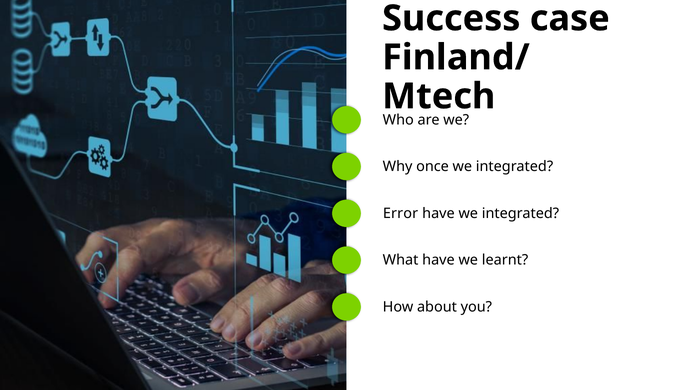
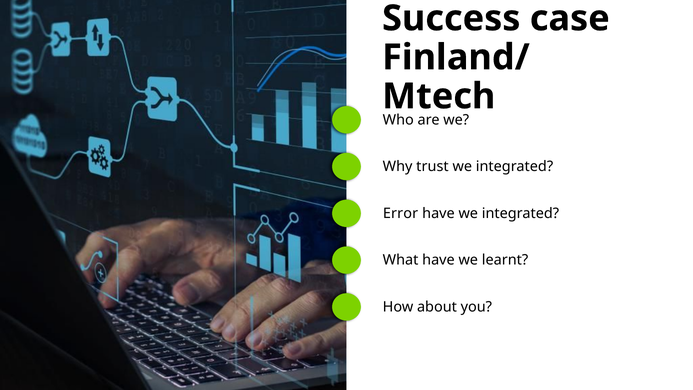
once: once -> trust
